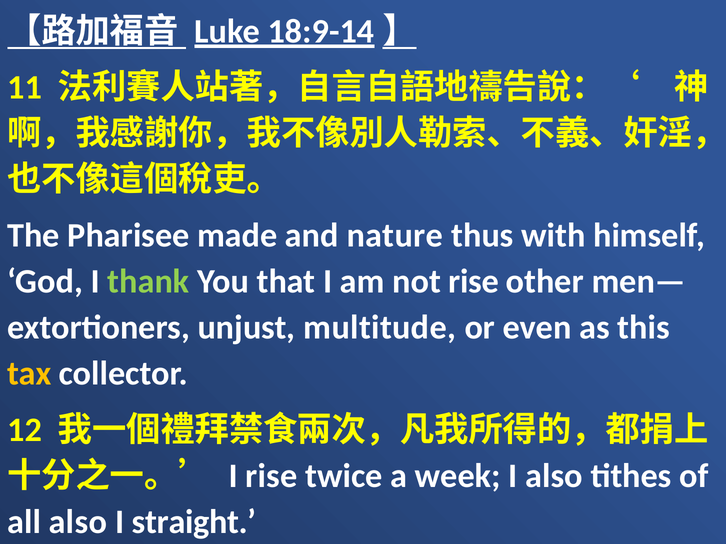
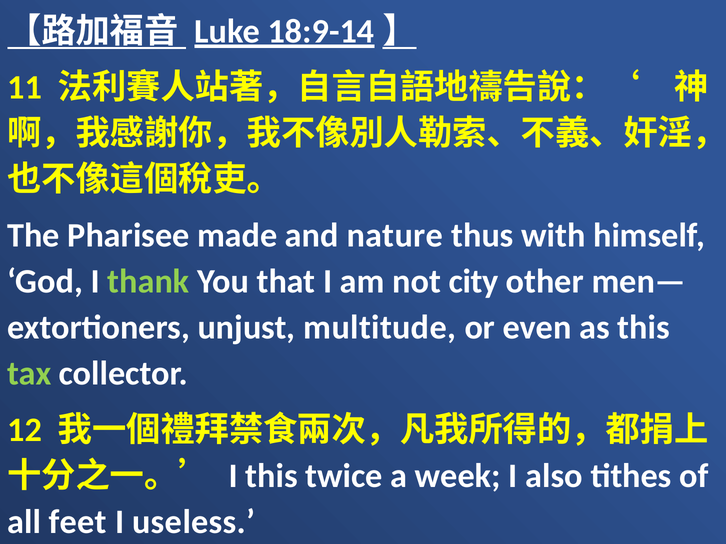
not rise: rise -> city
tax colour: yellow -> light green
I rise: rise -> this
all also: also -> feet
straight: straight -> useless
